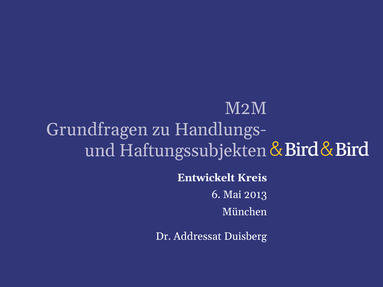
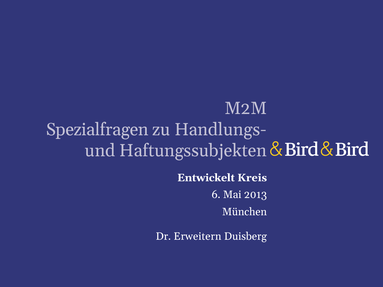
Grundfragen: Grundfragen -> Spezialfragen
Addressat: Addressat -> Erweitern
